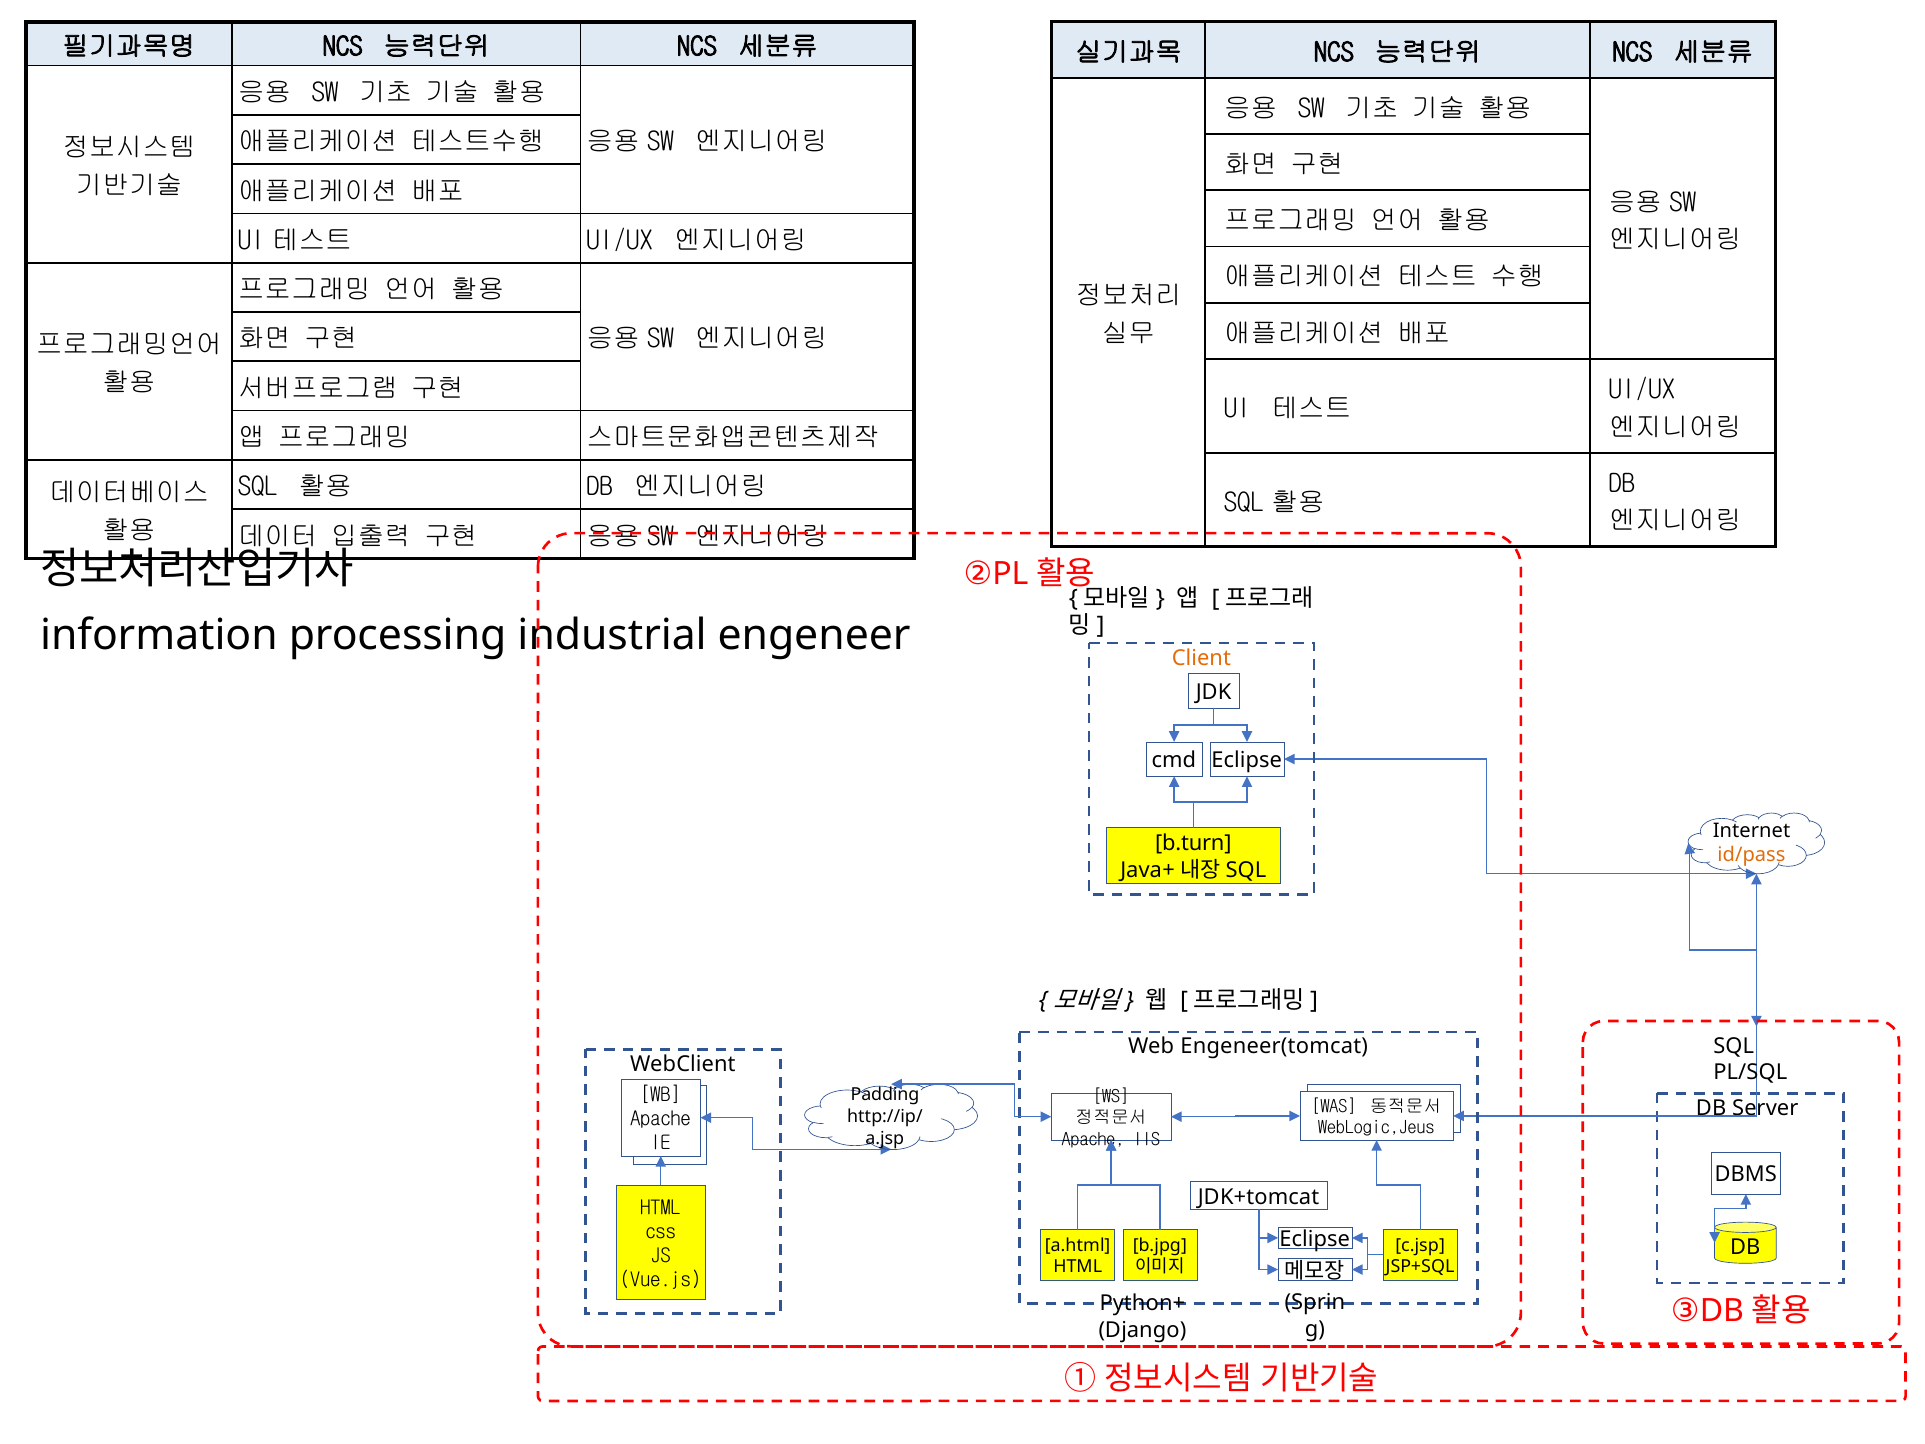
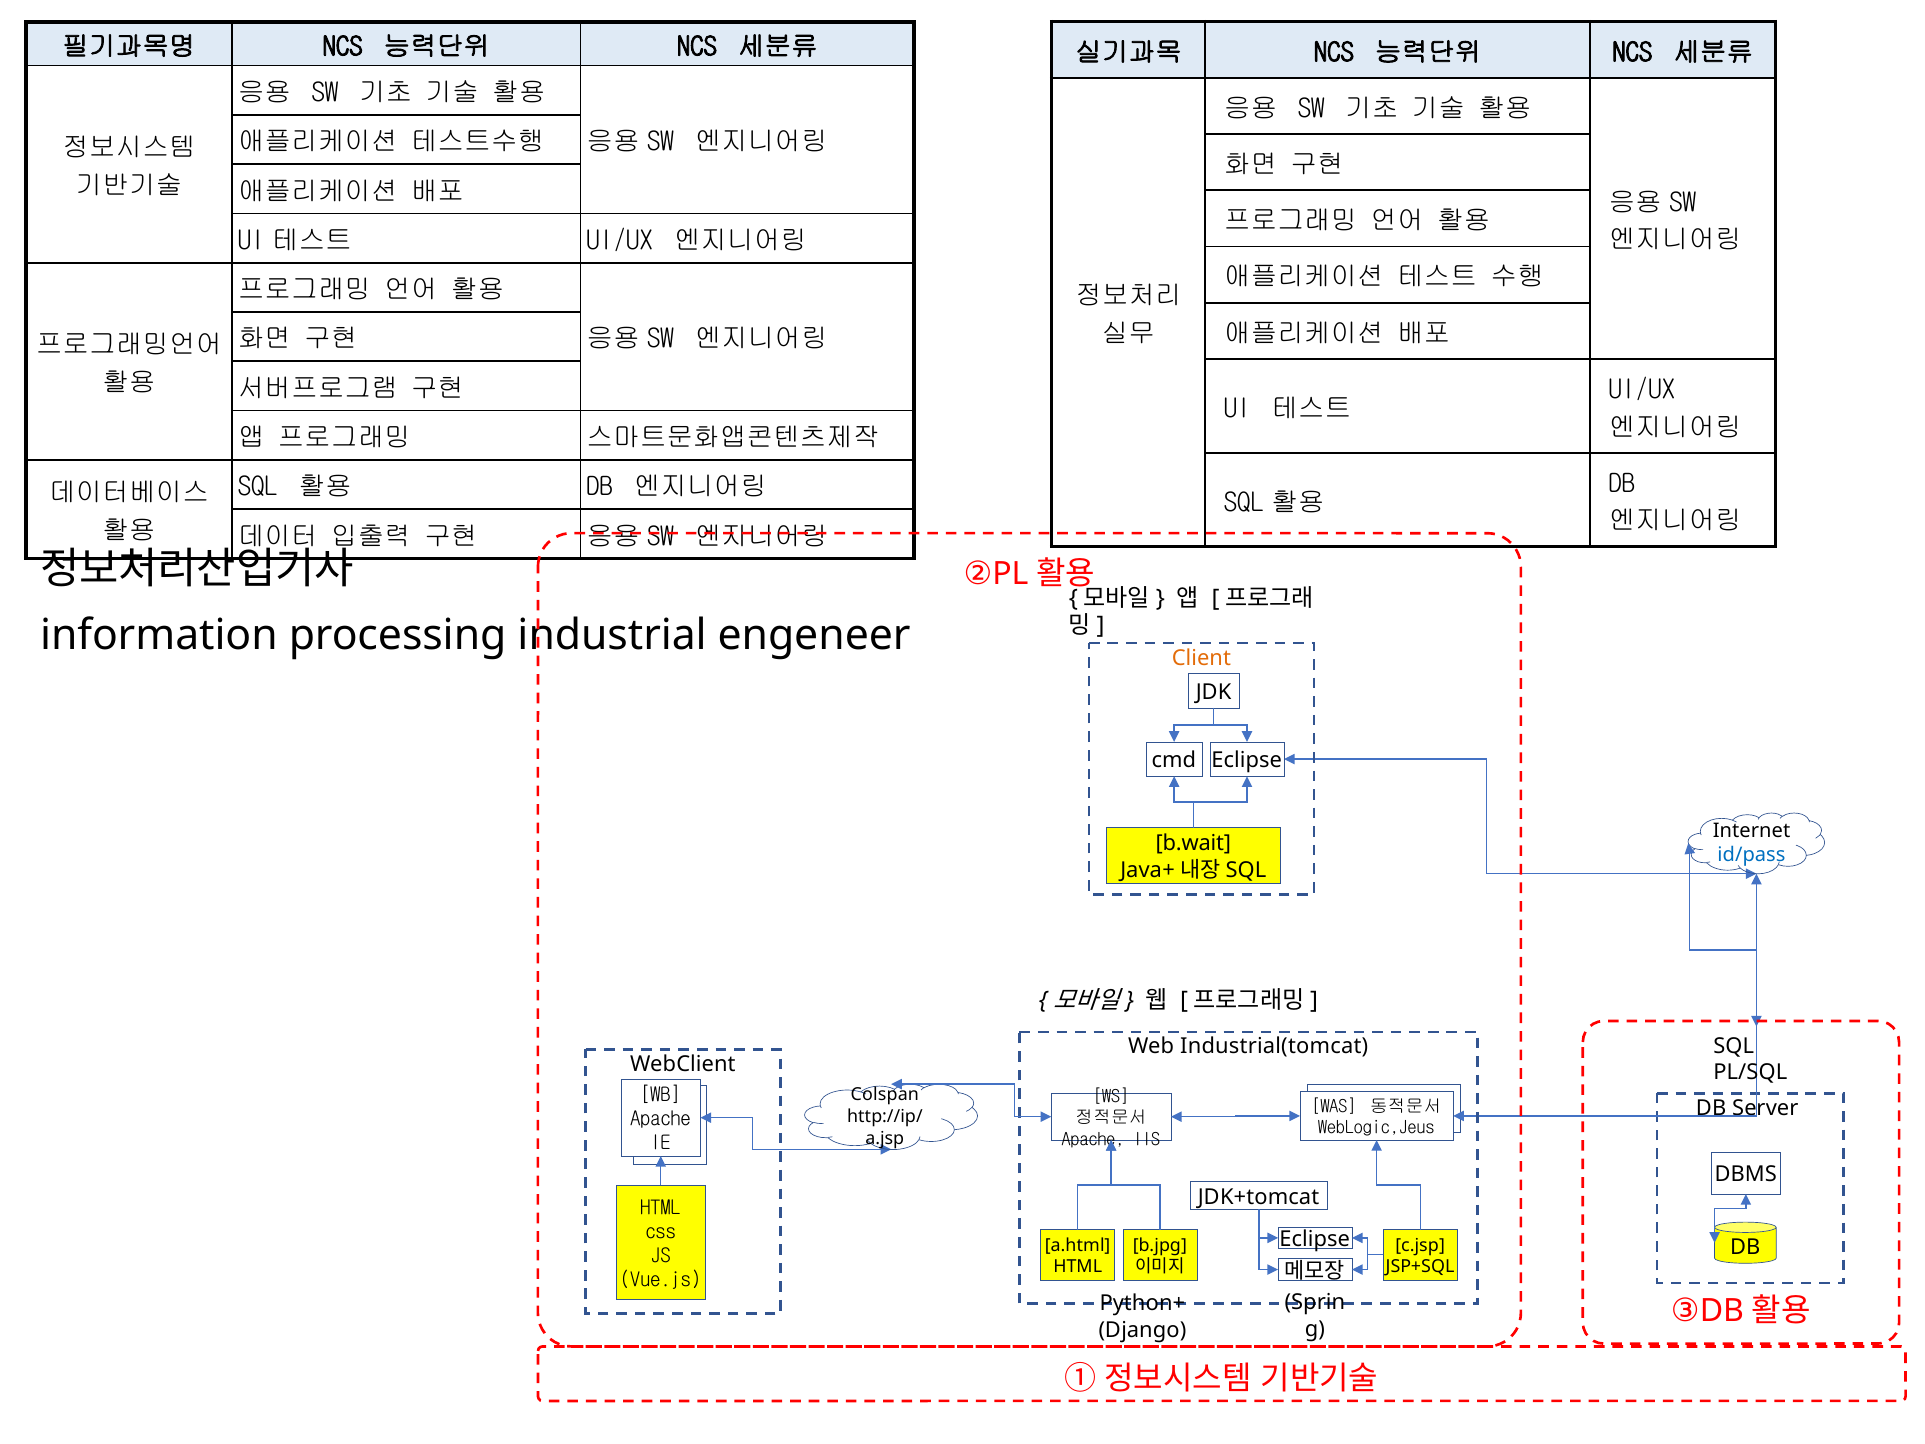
b.turn: b.turn -> b.wait
id/pass colour: orange -> blue
Engeneer(tomcat: Engeneer(tomcat -> Industrial(tomcat
Padding: Padding -> Colspan
